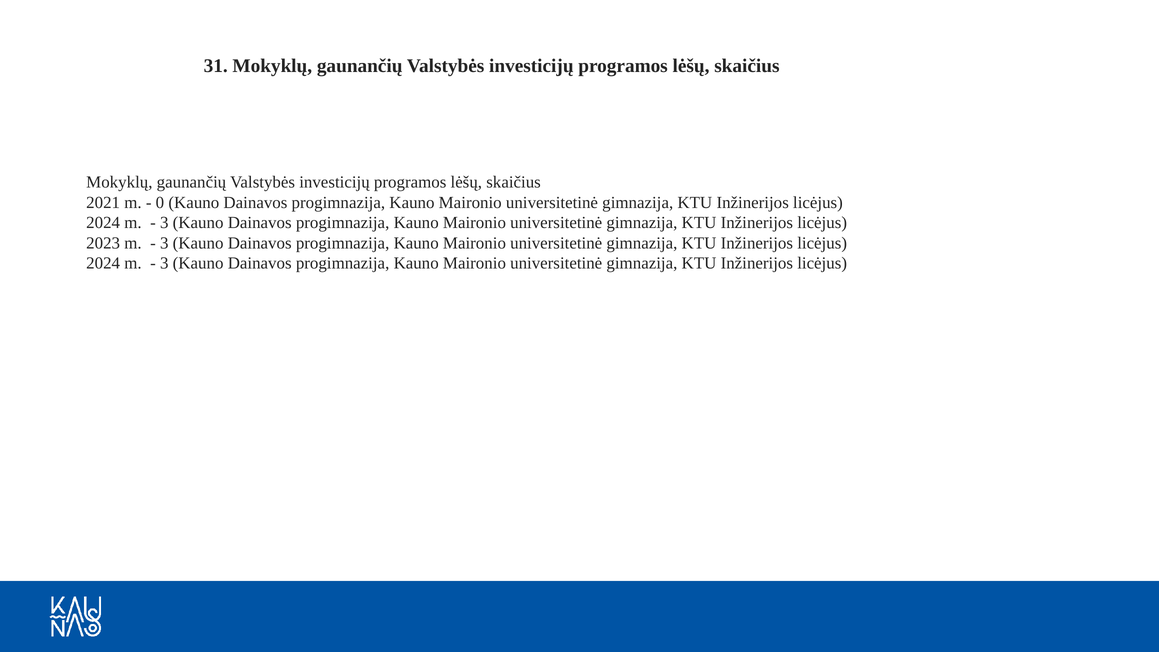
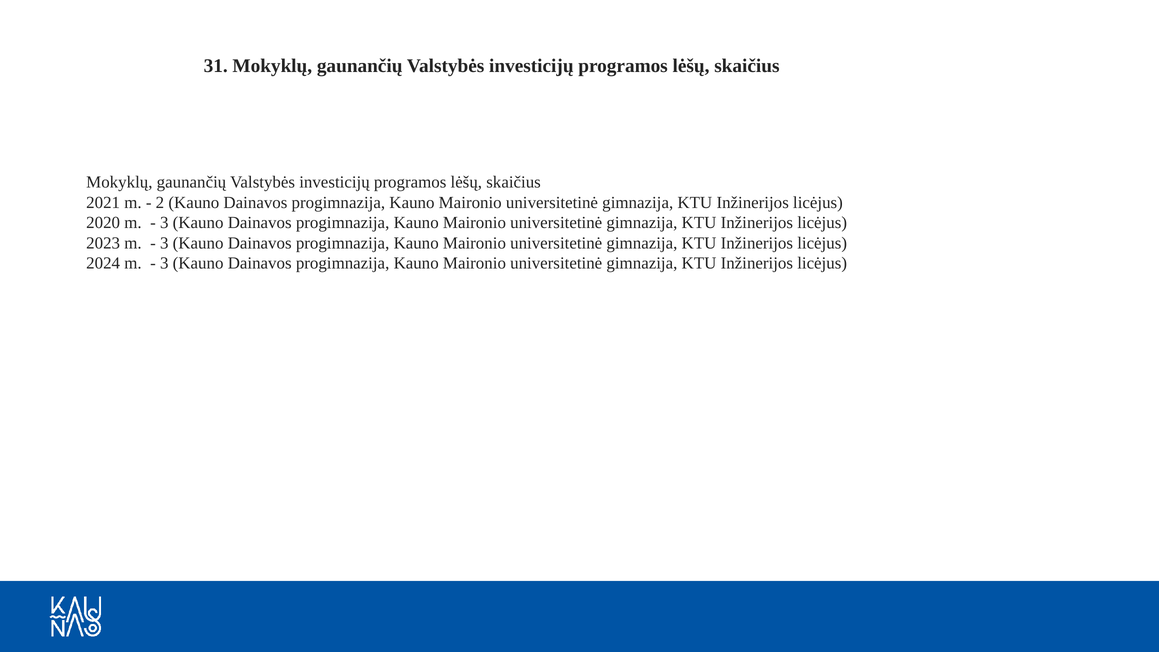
0: 0 -> 2
2024 at (103, 223): 2024 -> 2020
